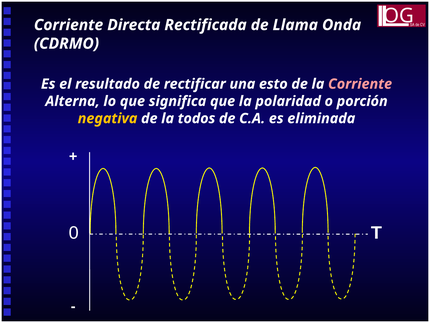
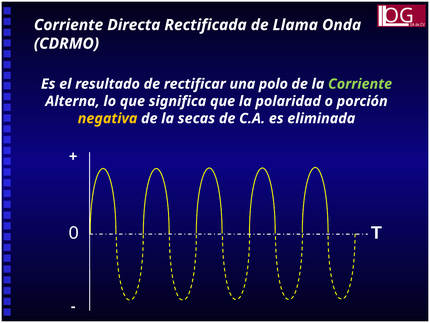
esto: esto -> polo
Corriente at (360, 84) colour: pink -> light green
todos: todos -> secas
